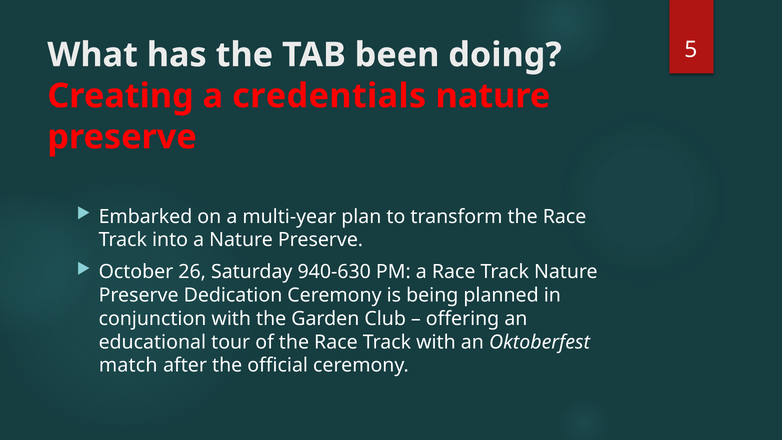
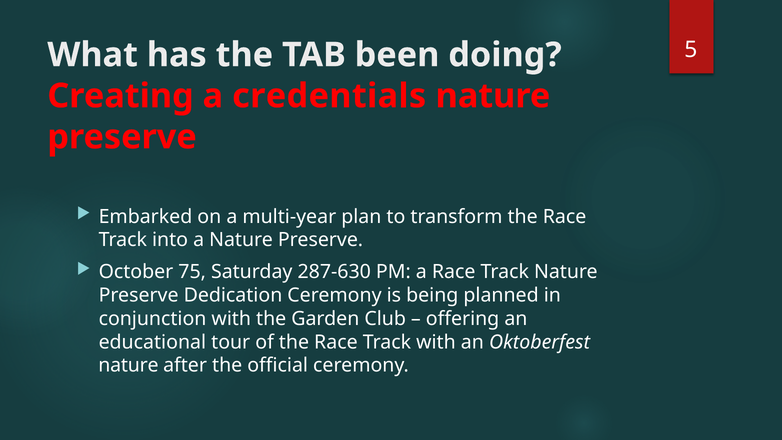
26: 26 -> 75
940-630: 940-630 -> 287-630
match at (128, 365): match -> nature
